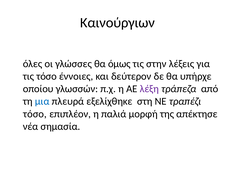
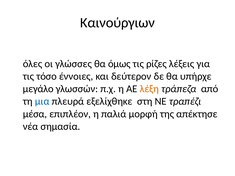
στην: στην -> ρίζες
οποίου: οποίου -> μεγάλο
λέξη colour: purple -> orange
τόσο at (35, 114): τόσο -> μέσα
